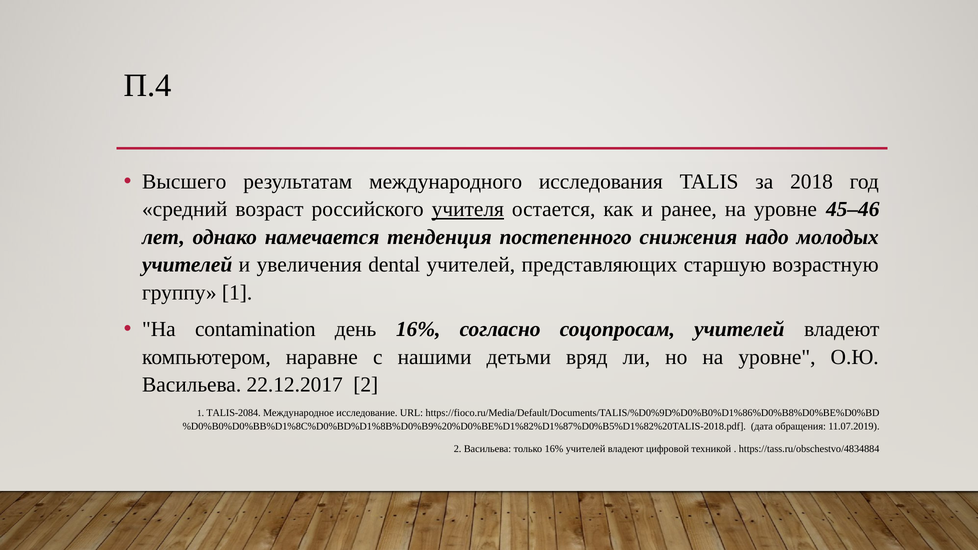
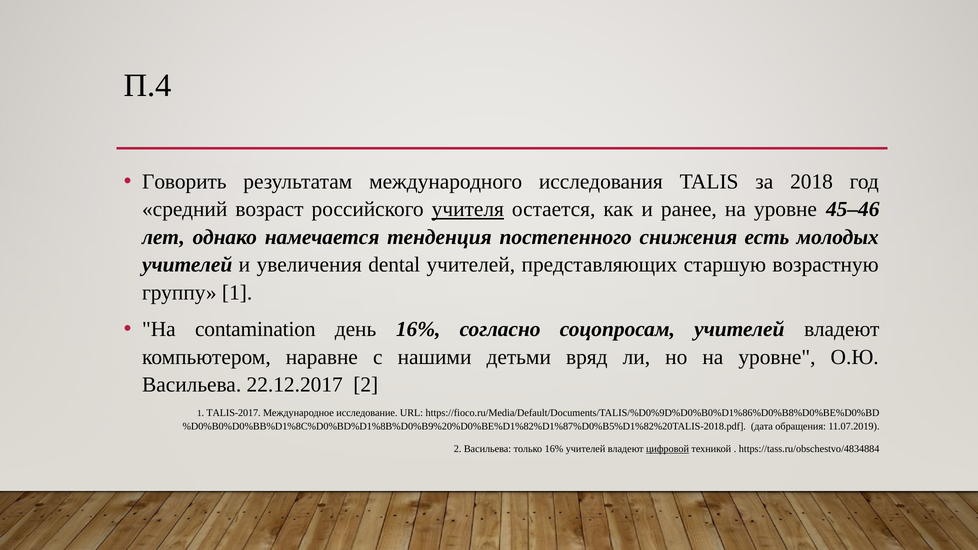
Высшего: Высшего -> Говорить
надо: надо -> есть
TALIS-2084: TALIS-2084 -> TALIS-2017
цифровой underline: none -> present
